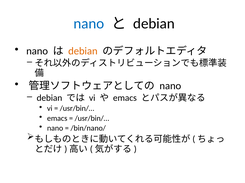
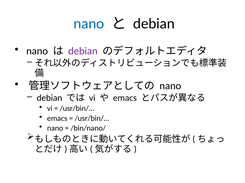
debian at (83, 51) colour: orange -> purple
